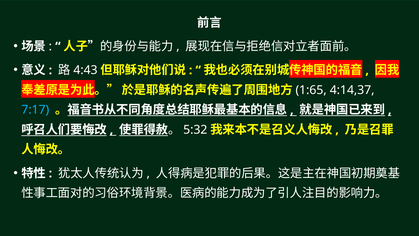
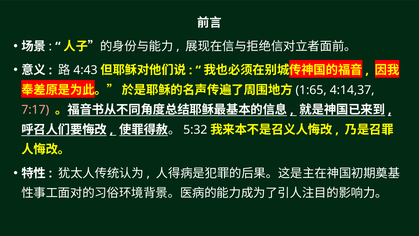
7:17 colour: light blue -> pink
